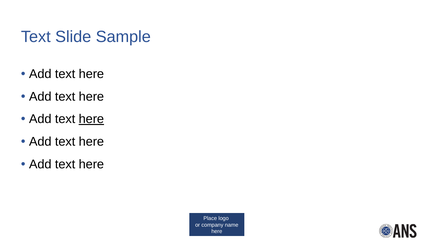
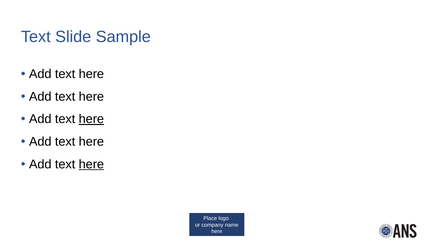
here at (91, 164) underline: none -> present
